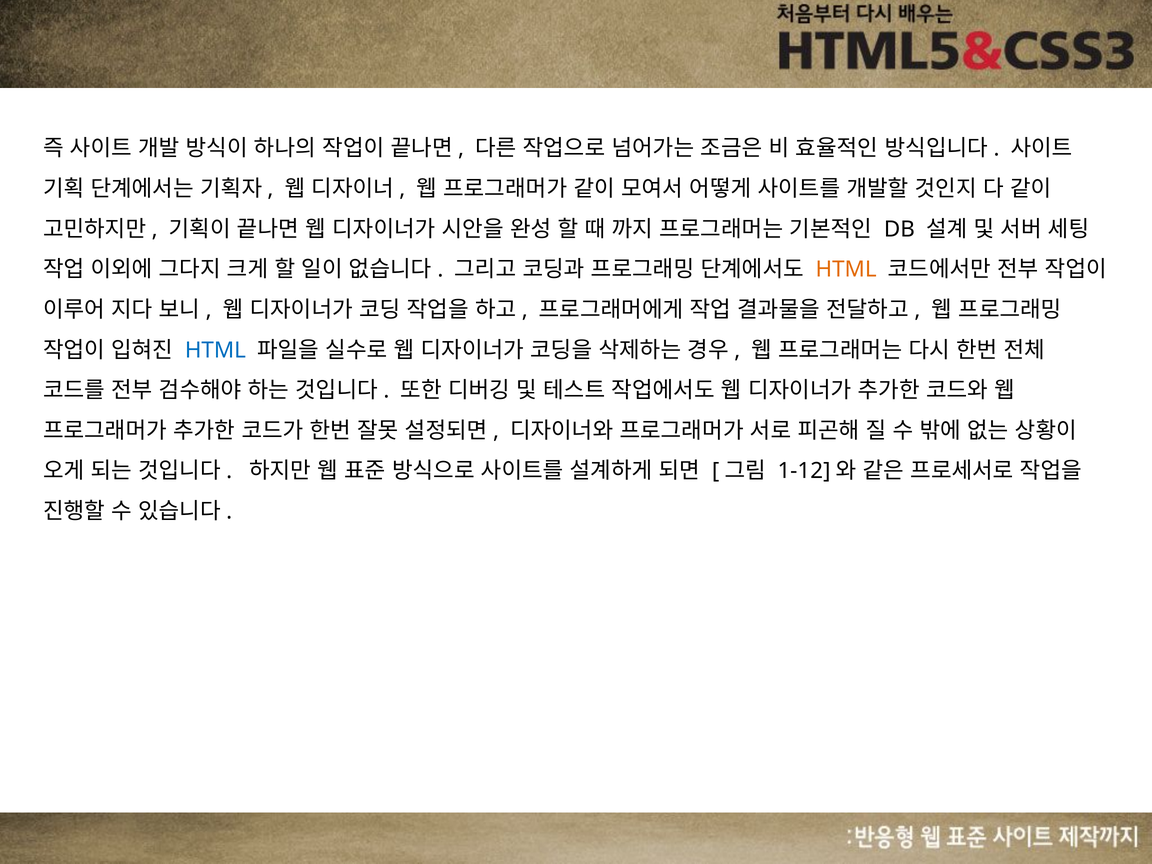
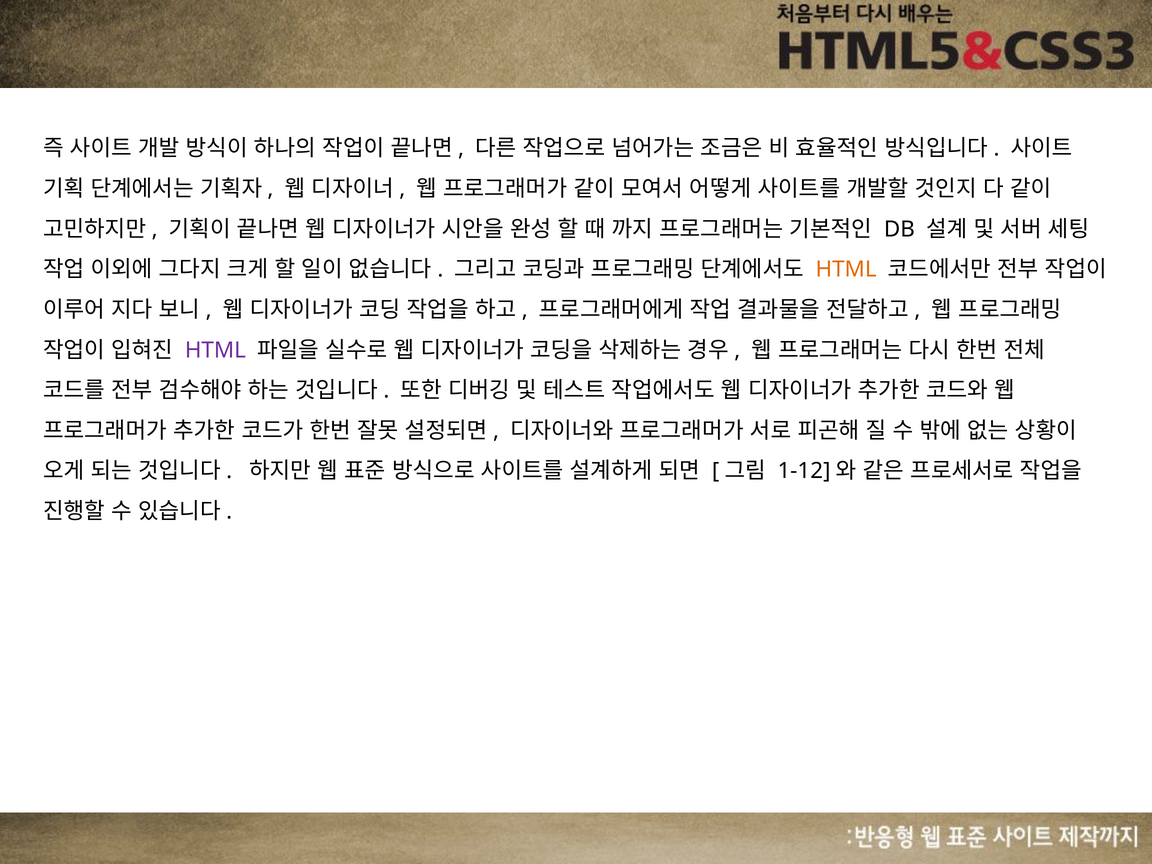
HTML at (215, 350) colour: blue -> purple
